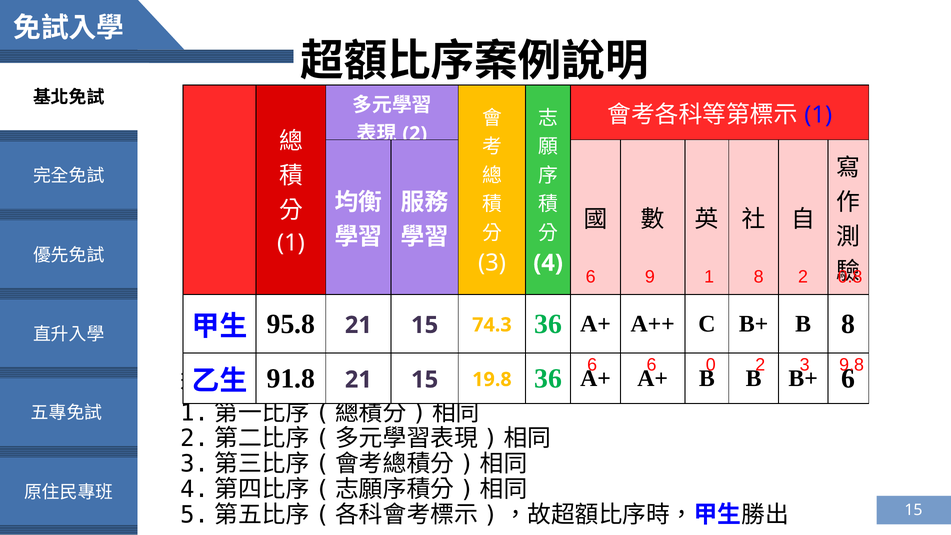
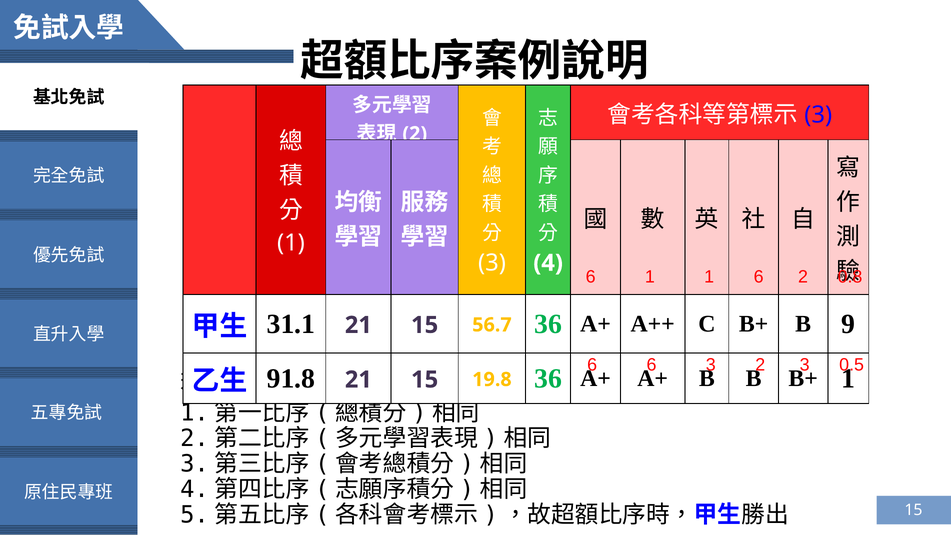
1 at (818, 115): 1 -> 3
6 9: 9 -> 1
8 at (759, 277): 8 -> 6
95.8: 95.8 -> 31.1
74.3: 74.3 -> 56.7
B 8: 8 -> 9
0 at (711, 365): 0 -> 3
9.8: 9.8 -> 0.5
6 at (848, 378): 6 -> 1
